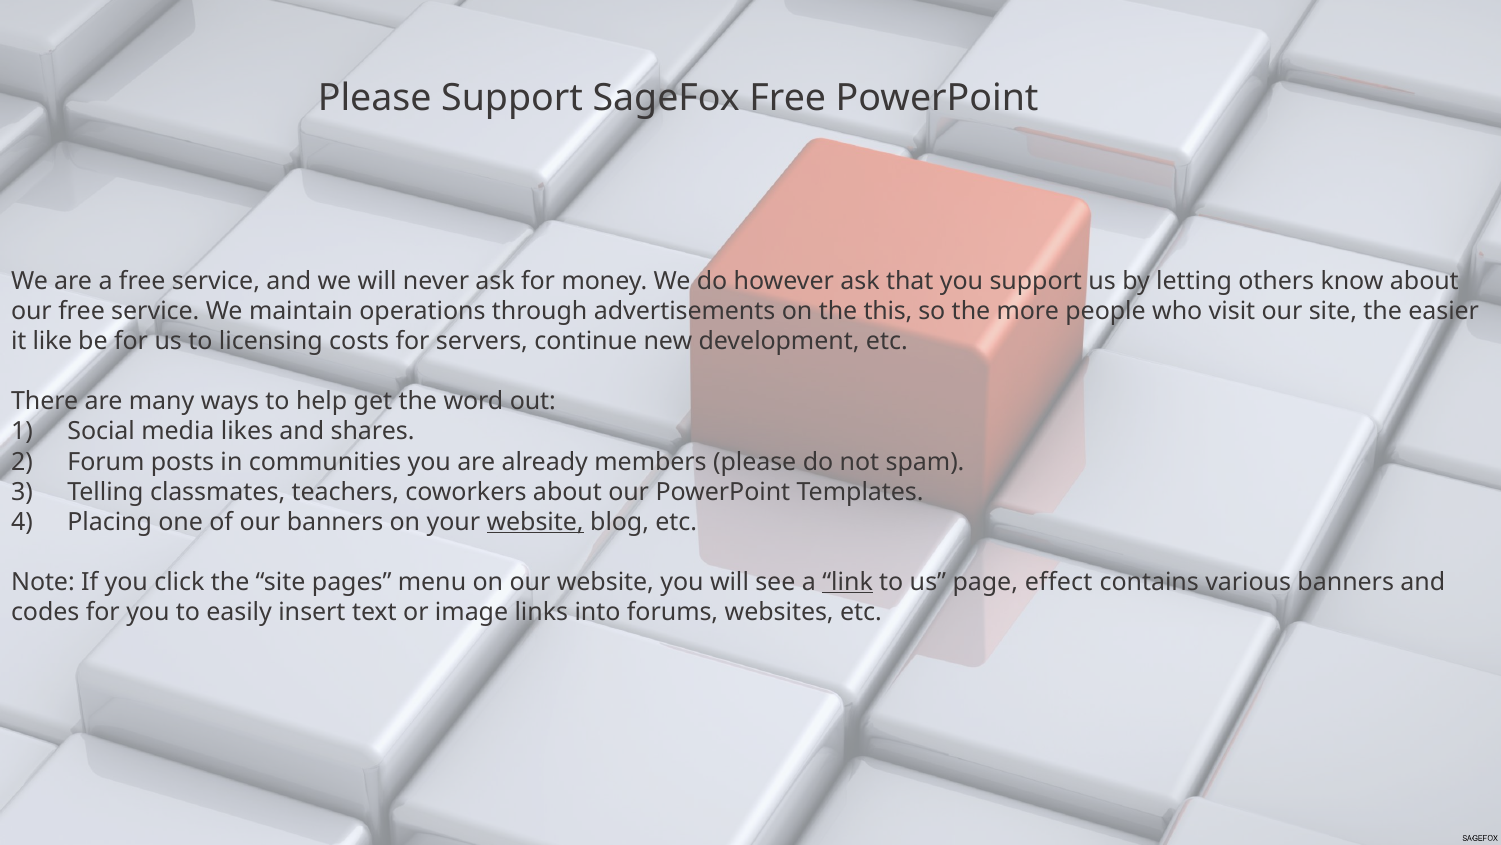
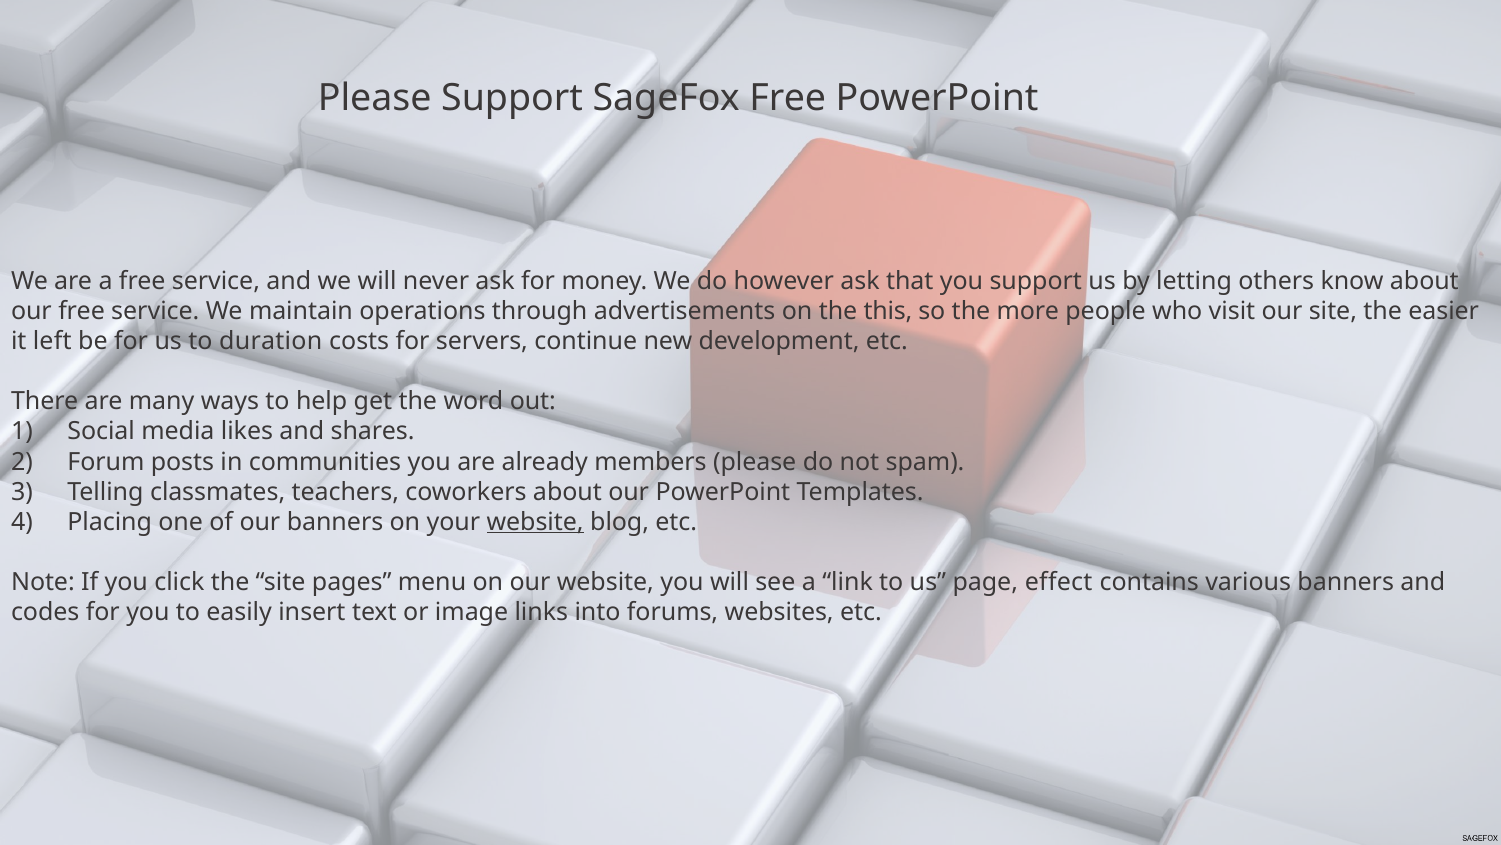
like: like -> left
licensing: licensing -> duration
link underline: present -> none
